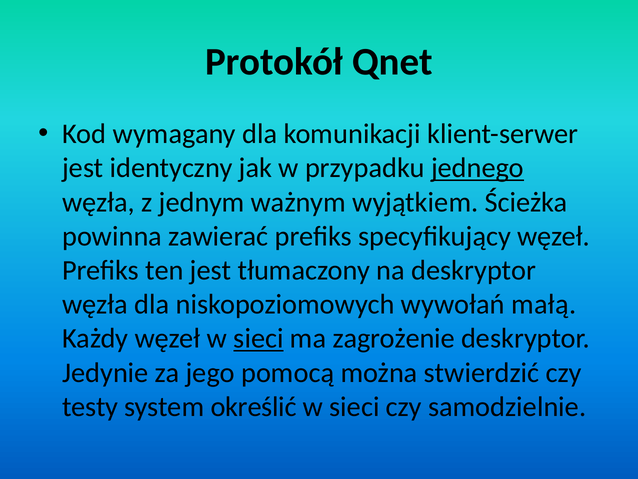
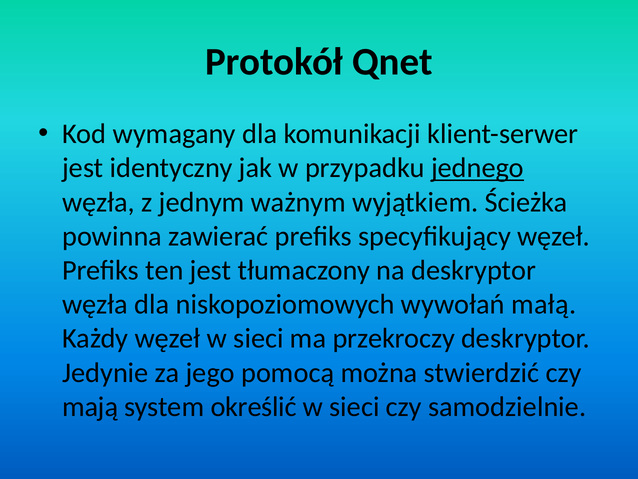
sieci at (259, 338) underline: present -> none
zagrożenie: zagrożenie -> przekroczy
testy: testy -> mają
